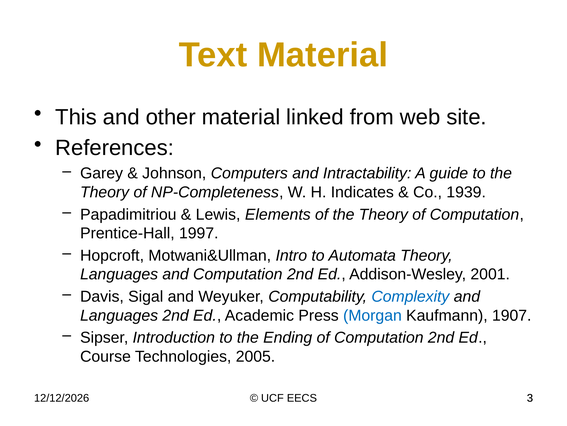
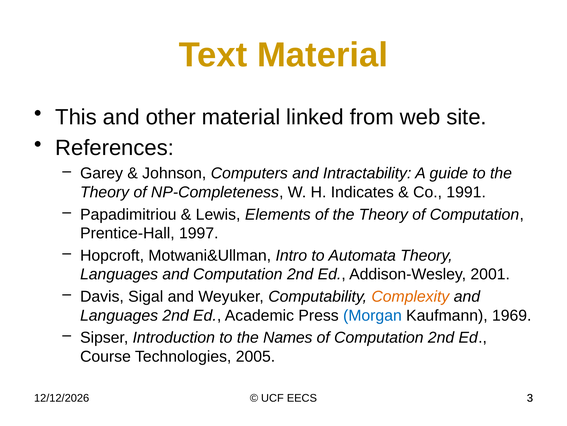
1939: 1939 -> 1991
Complexity colour: blue -> orange
1907: 1907 -> 1969
Ending: Ending -> Names
